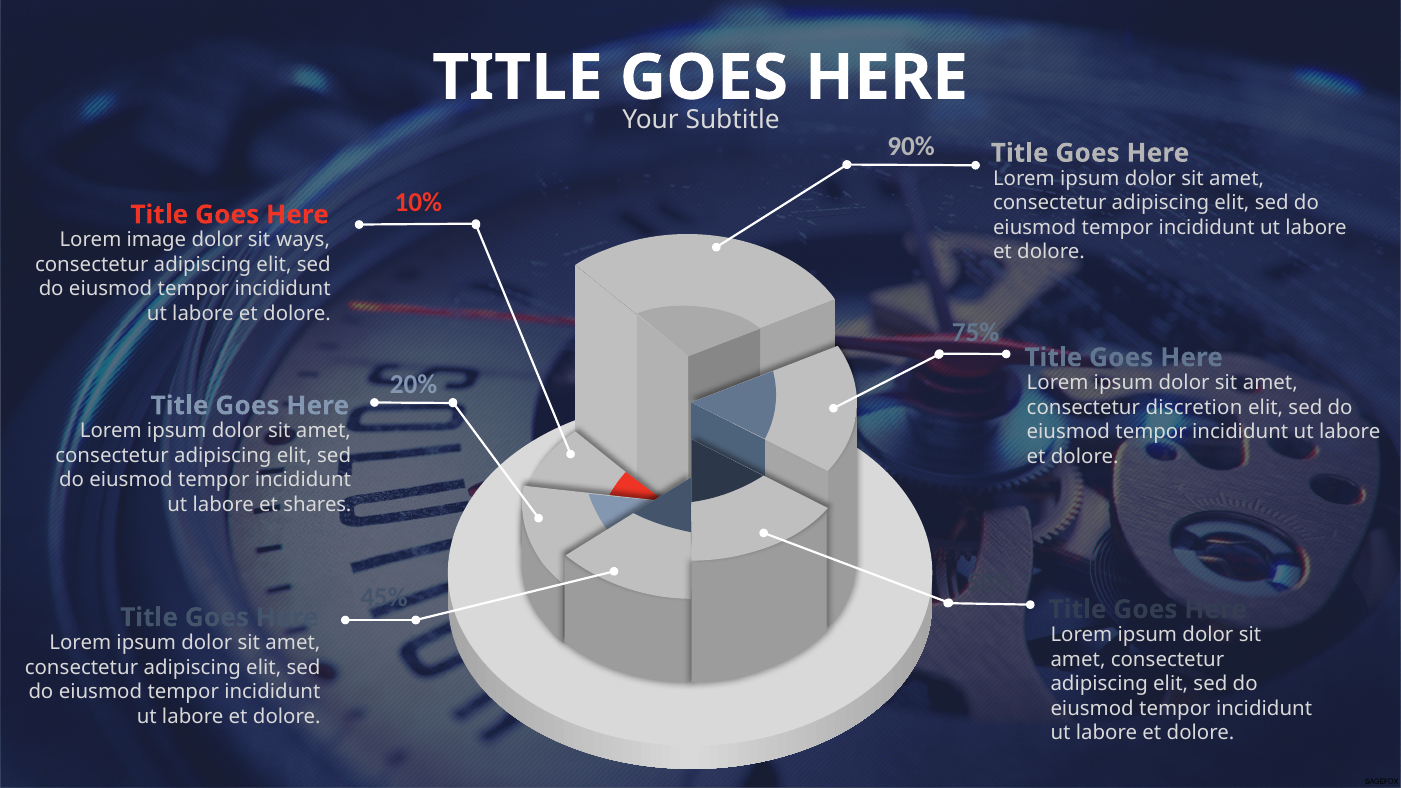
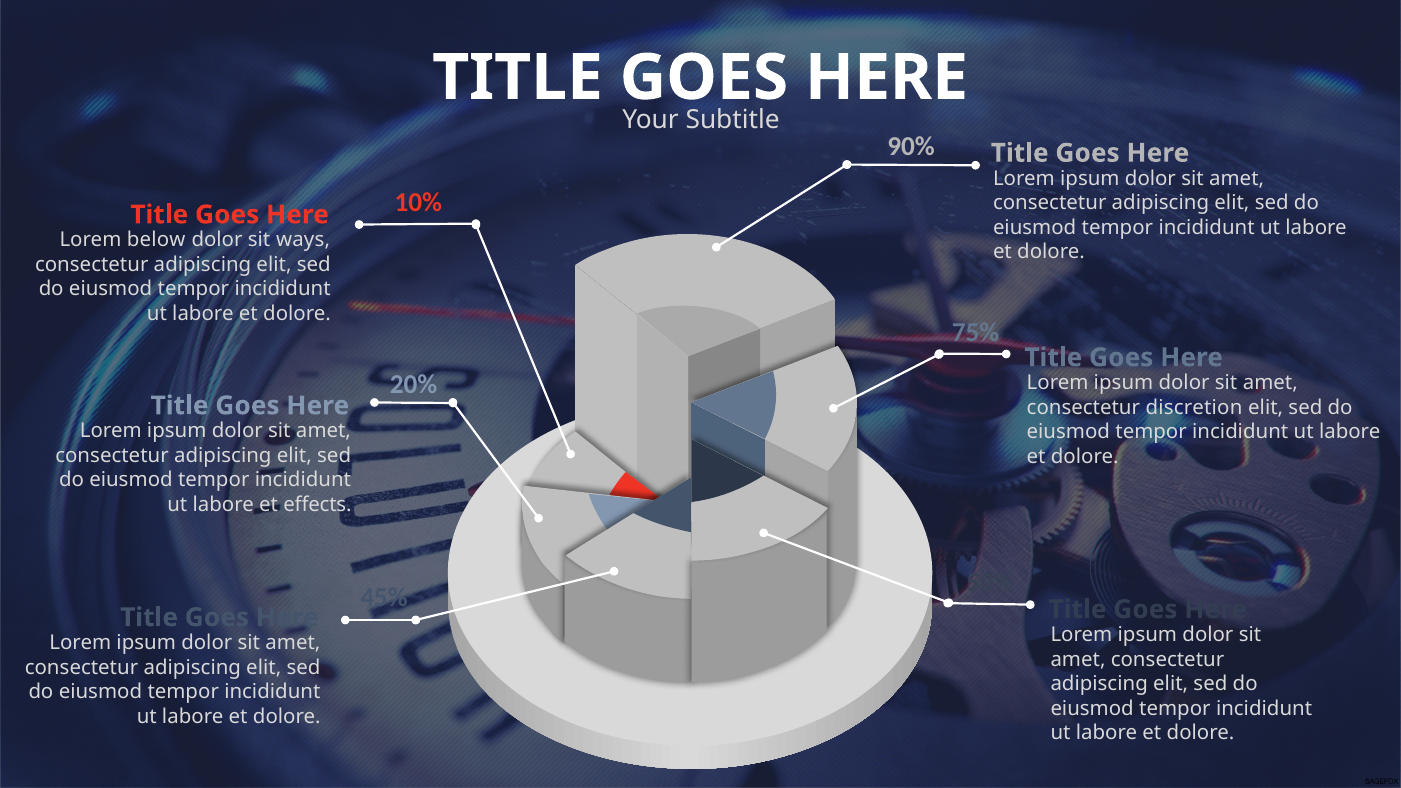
image: image -> below
shares: shares -> effects
